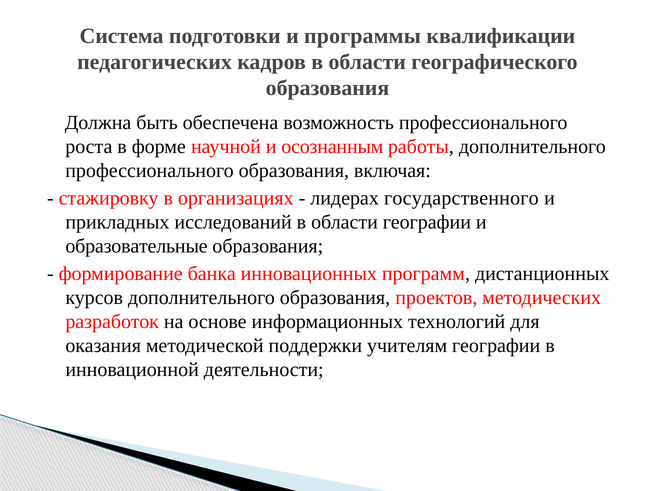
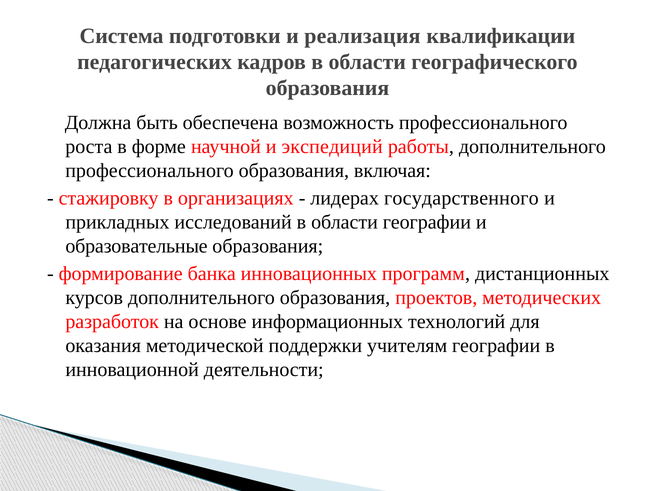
программы: программы -> реализация
осознанным: осознанным -> экспедиций
